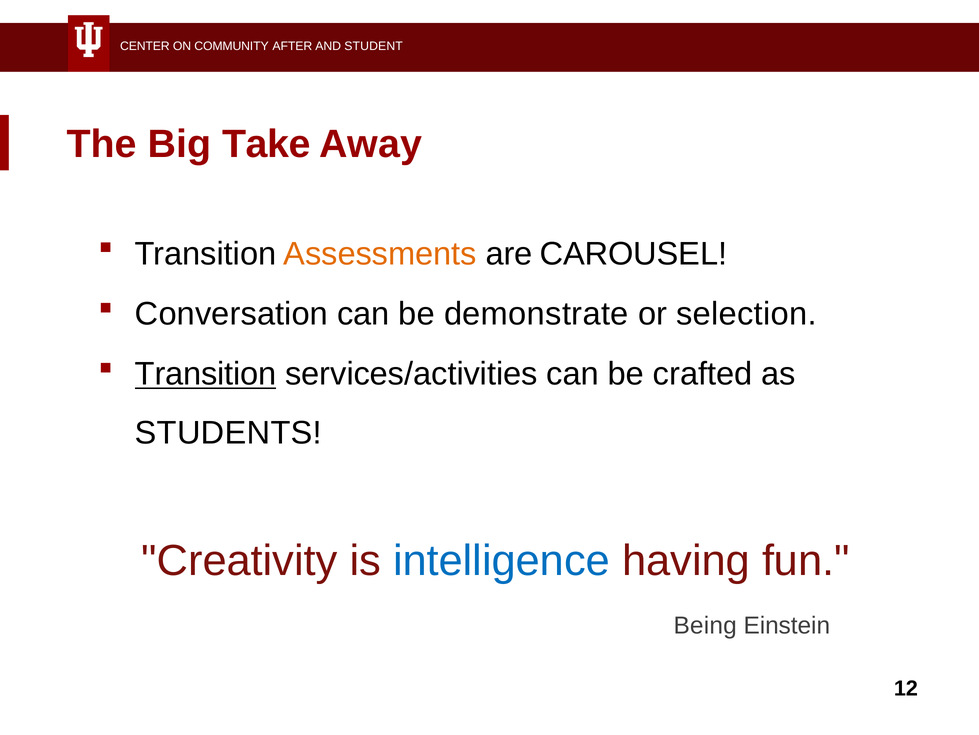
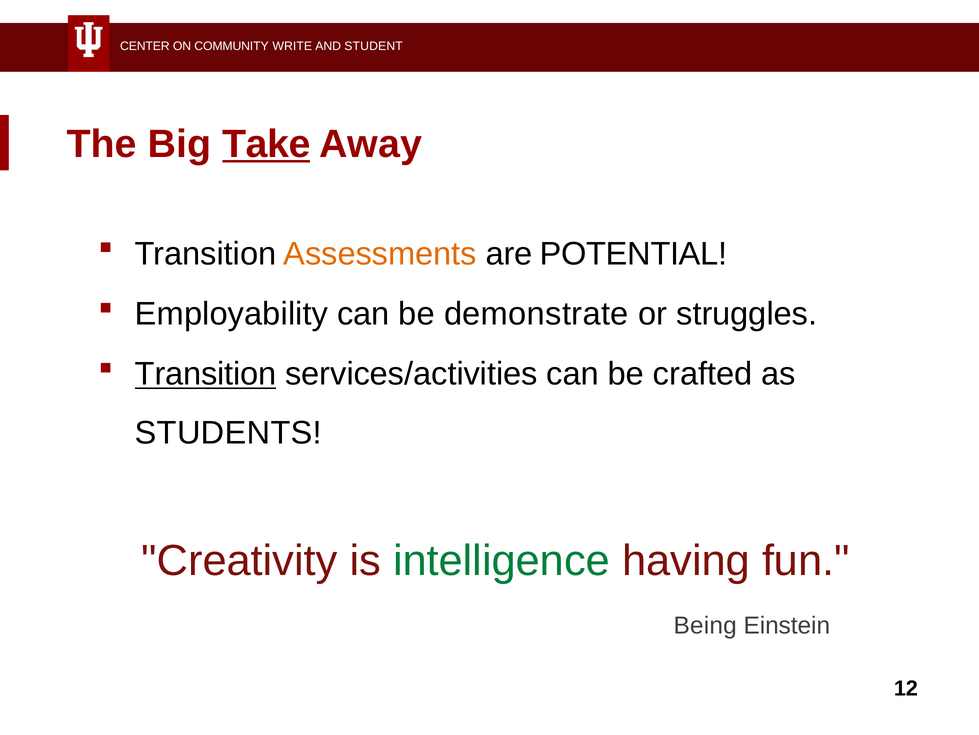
AFTER: AFTER -> WRITE
Take underline: none -> present
CAROUSEL: CAROUSEL -> POTENTIAL
Conversation: Conversation -> Employability
selection: selection -> struggles
intelligence colour: blue -> green
